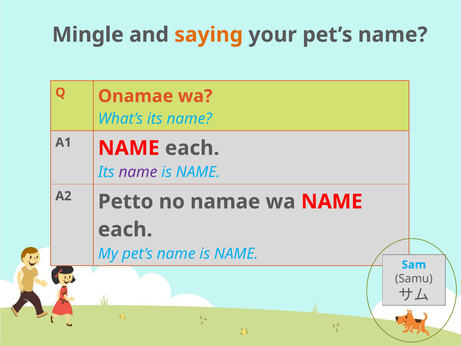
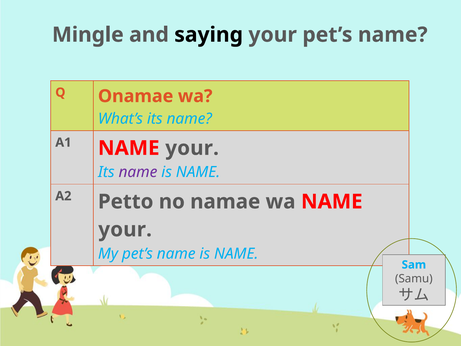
saying colour: orange -> black
A1 NAME each: each -> your
each at (125, 229): each -> your
